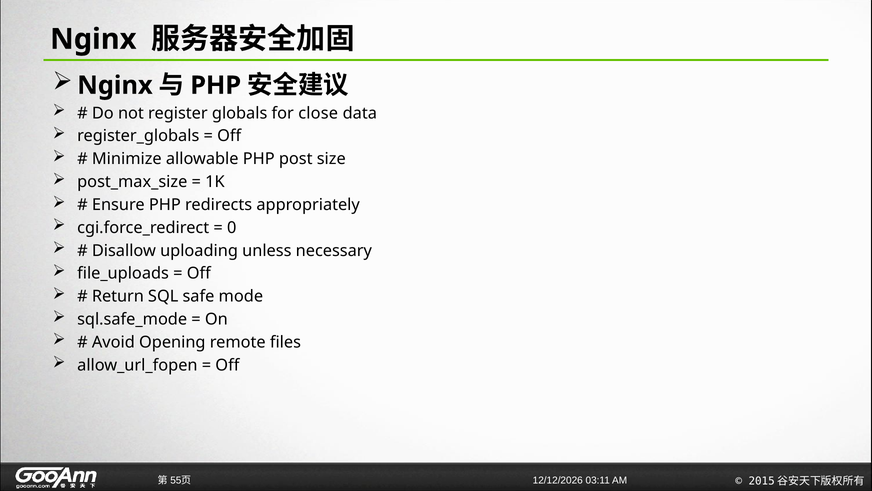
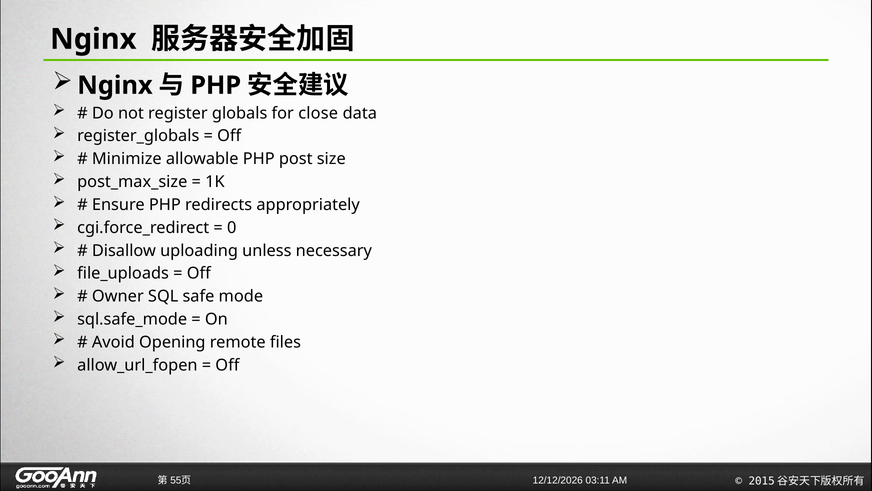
Return: Return -> Owner
